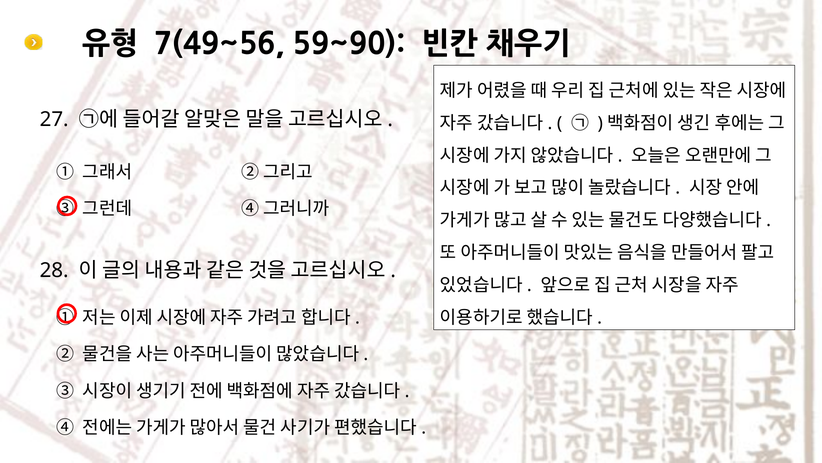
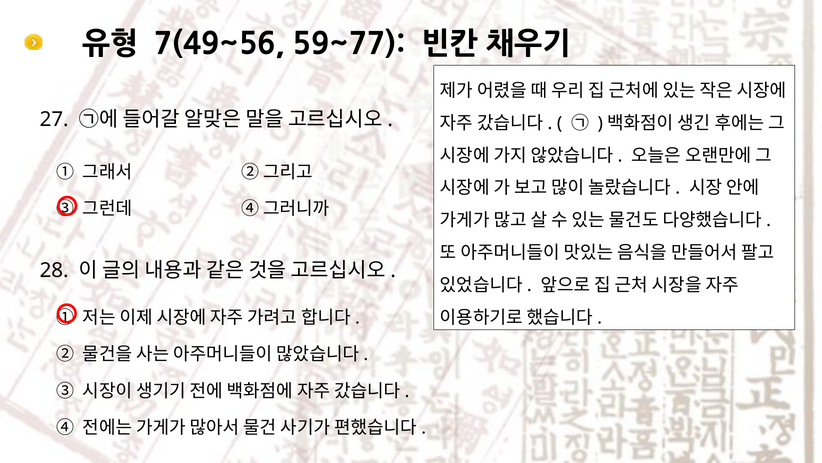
59~90: 59~90 -> 59~77
